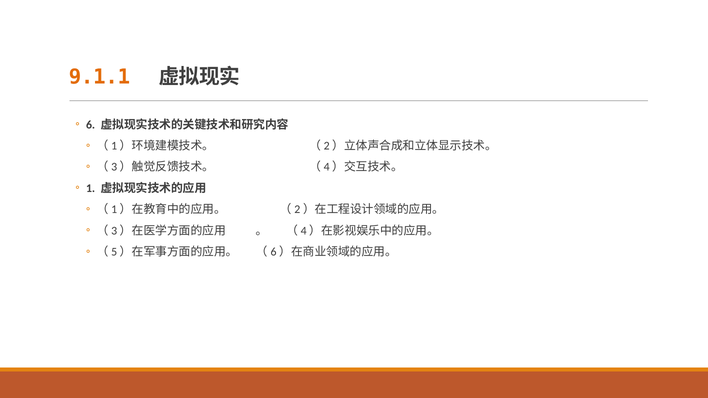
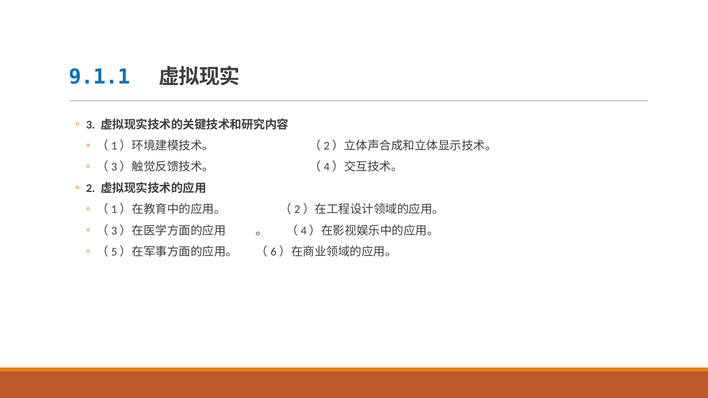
9.1.1 colour: orange -> blue
6: 6 -> 3
1: 1 -> 2
